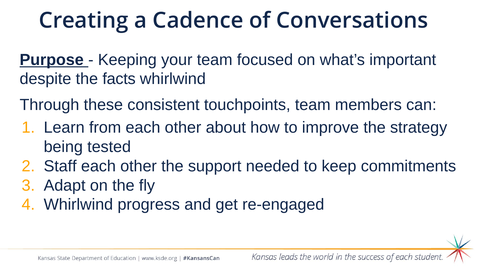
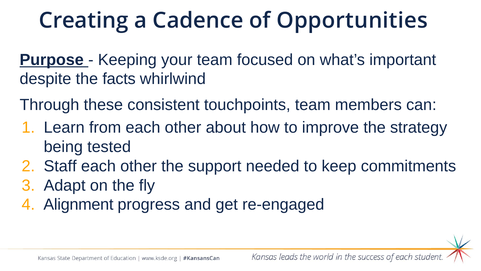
Conversations: Conversations -> Opportunities
Whirlwind at (78, 204): Whirlwind -> Alignment
